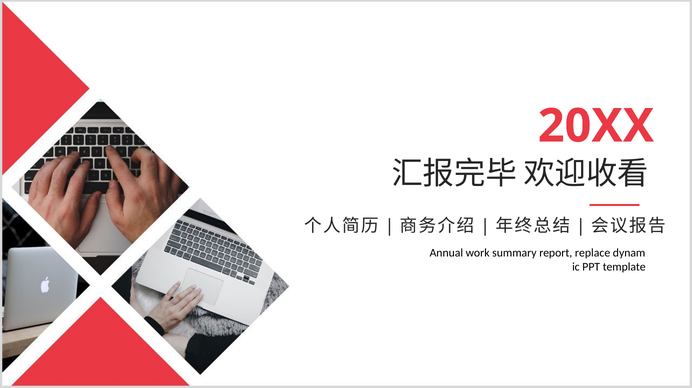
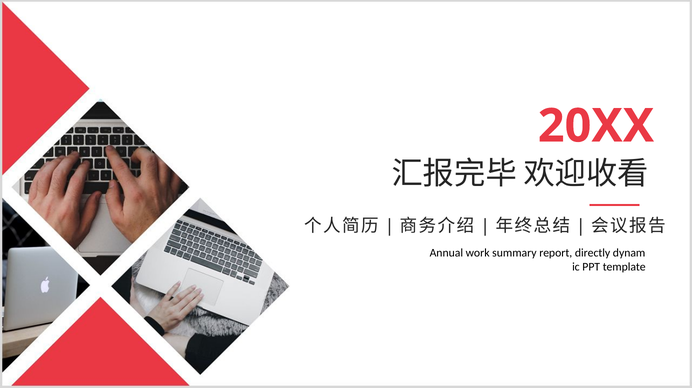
replace: replace -> directly
